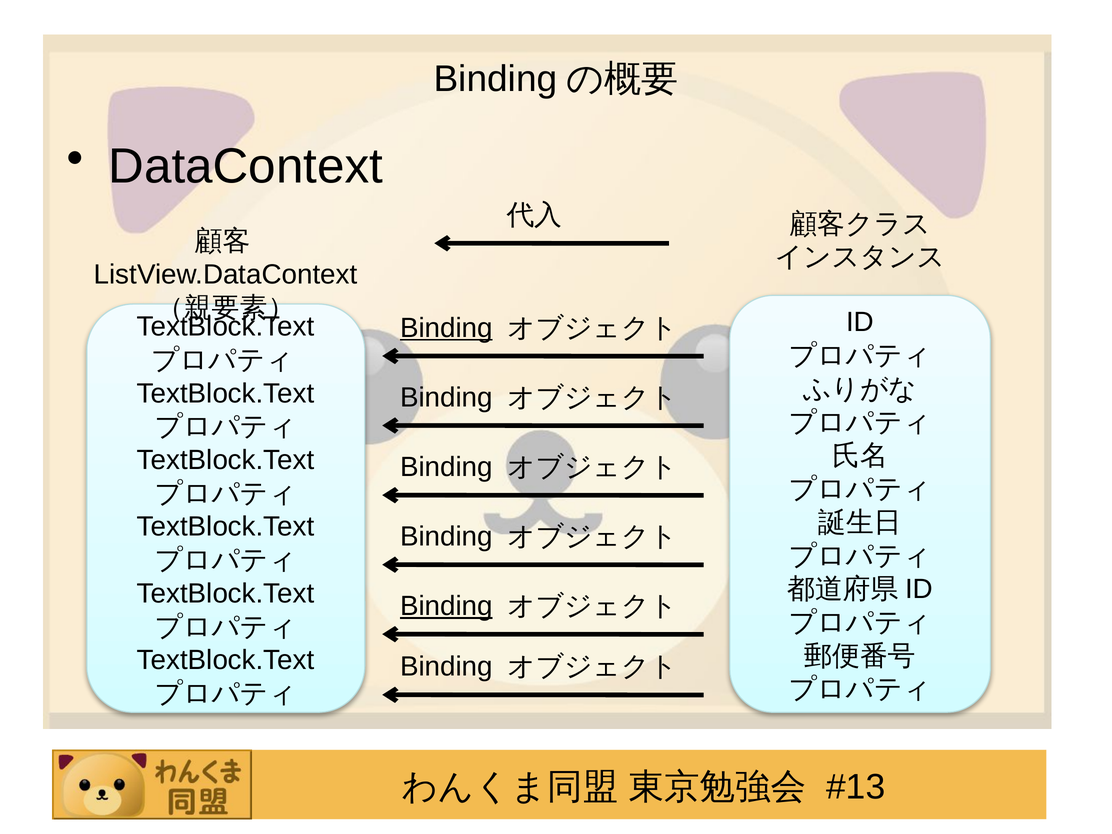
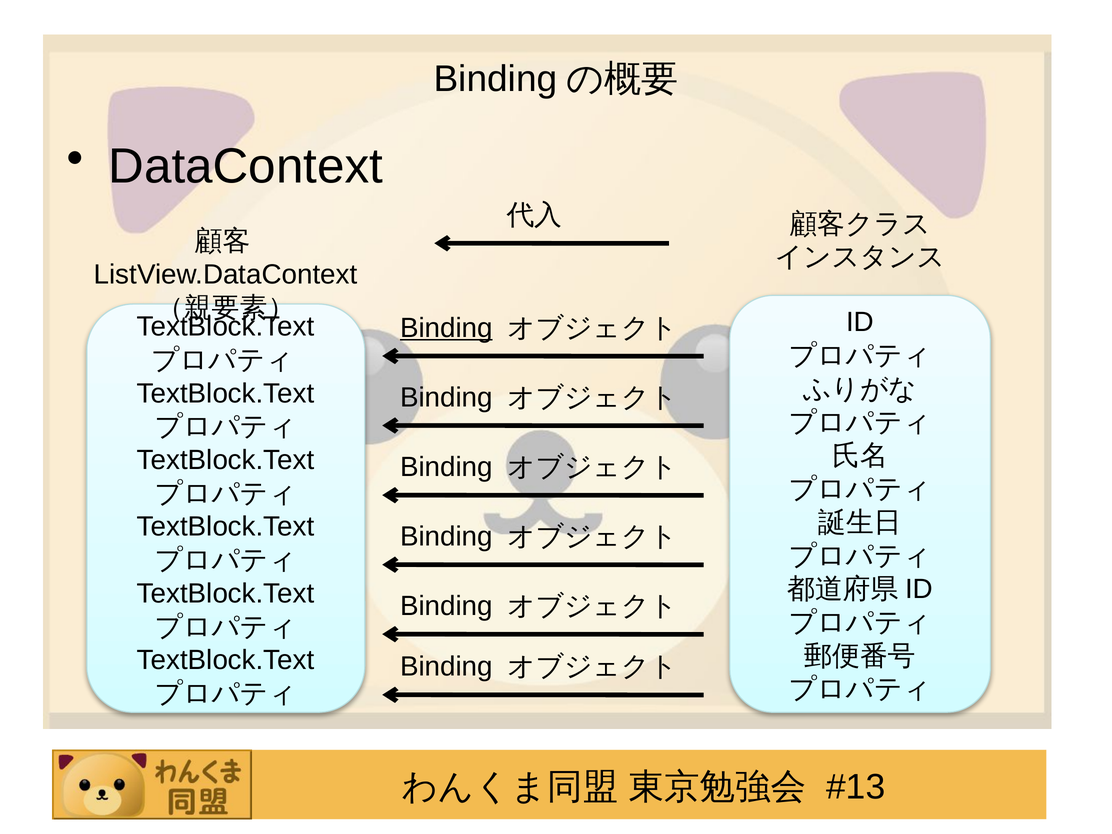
Binding at (446, 606) underline: present -> none
